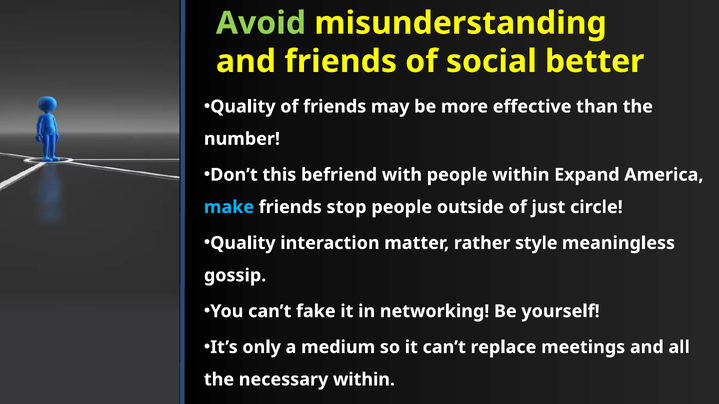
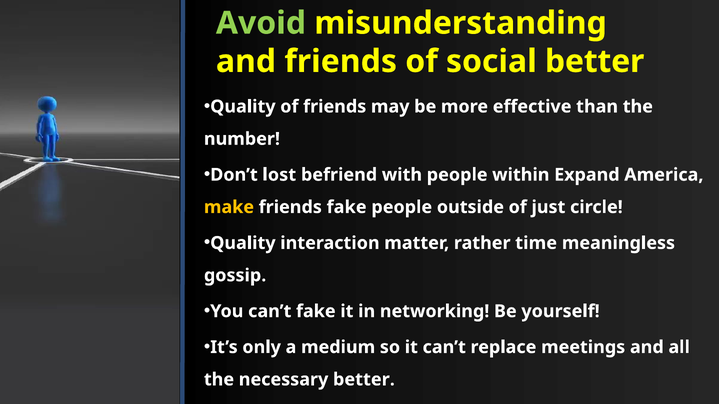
this: this -> lost
make colour: light blue -> yellow
friends stop: stop -> fake
style: style -> time
necessary within: within -> better
